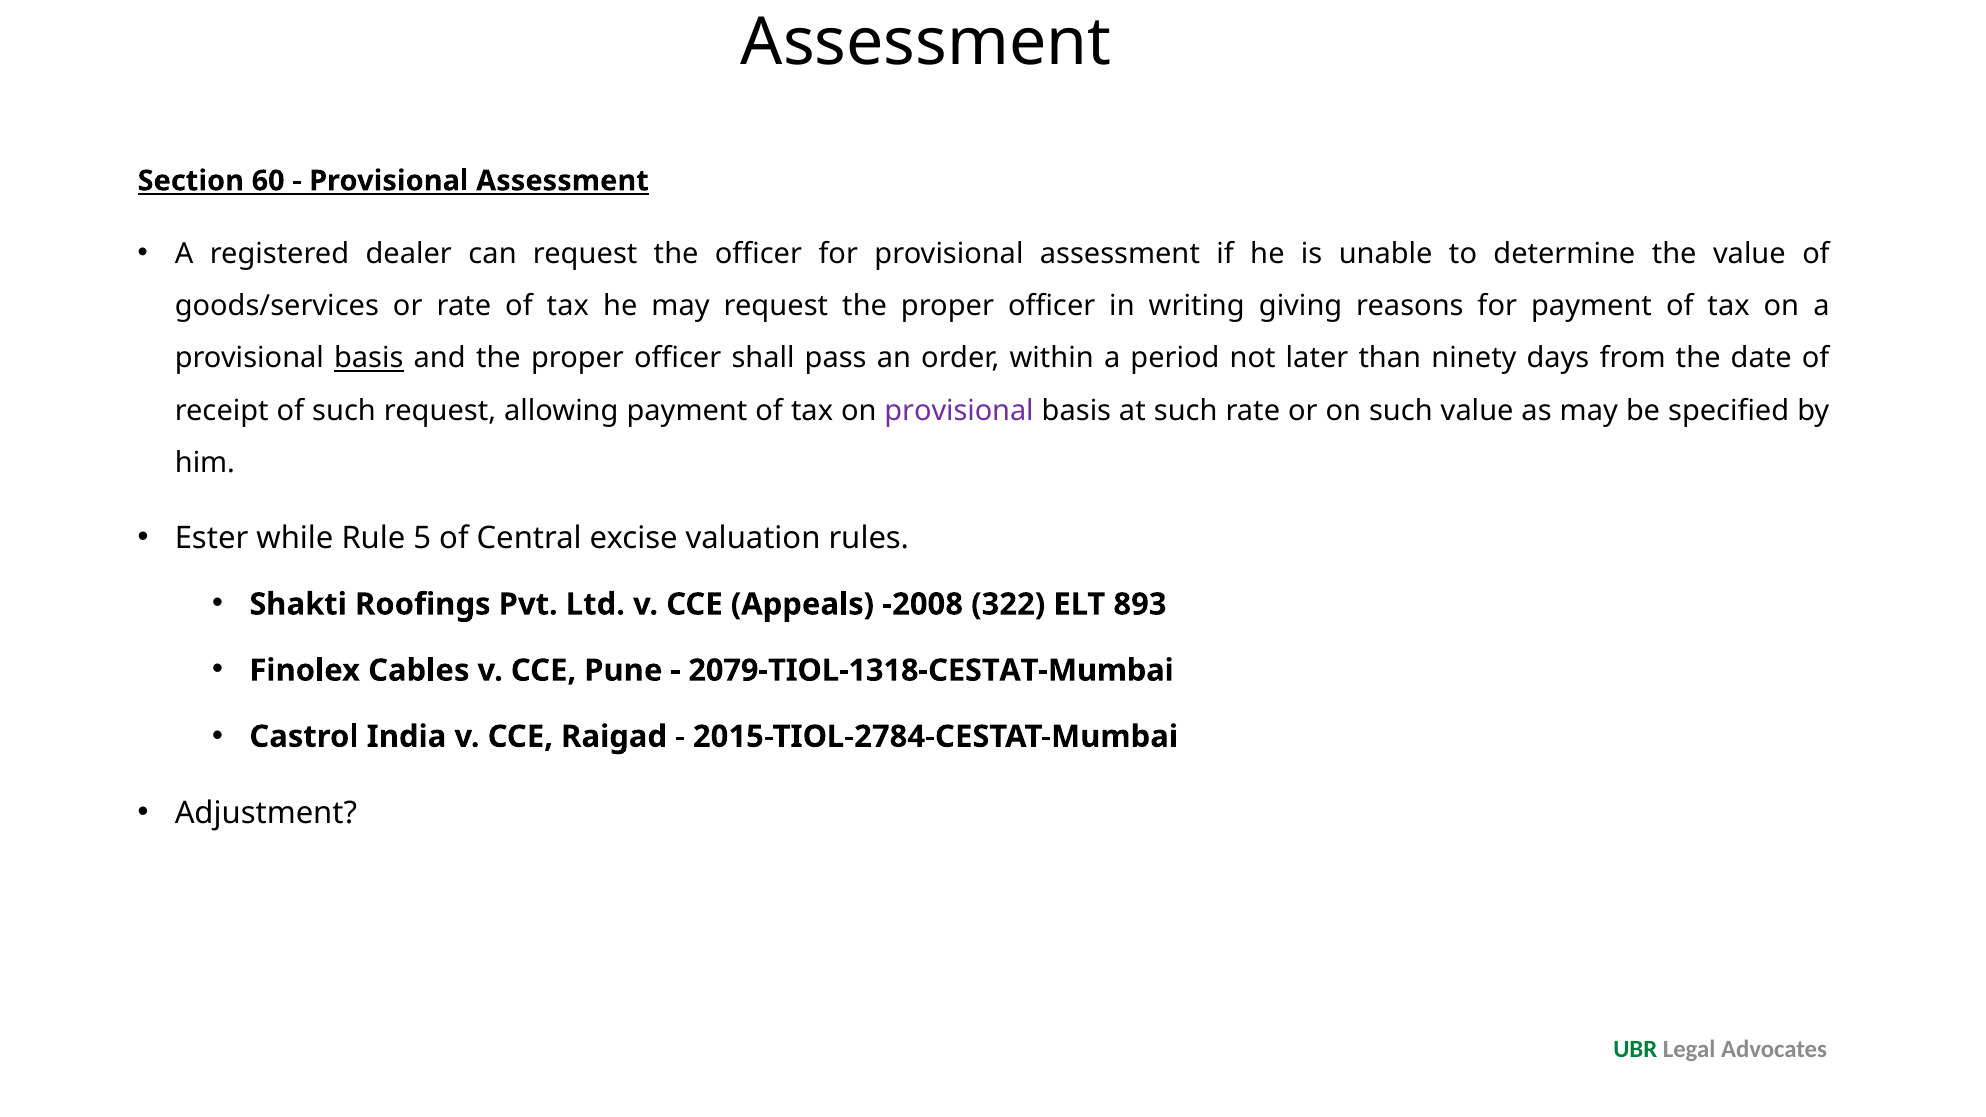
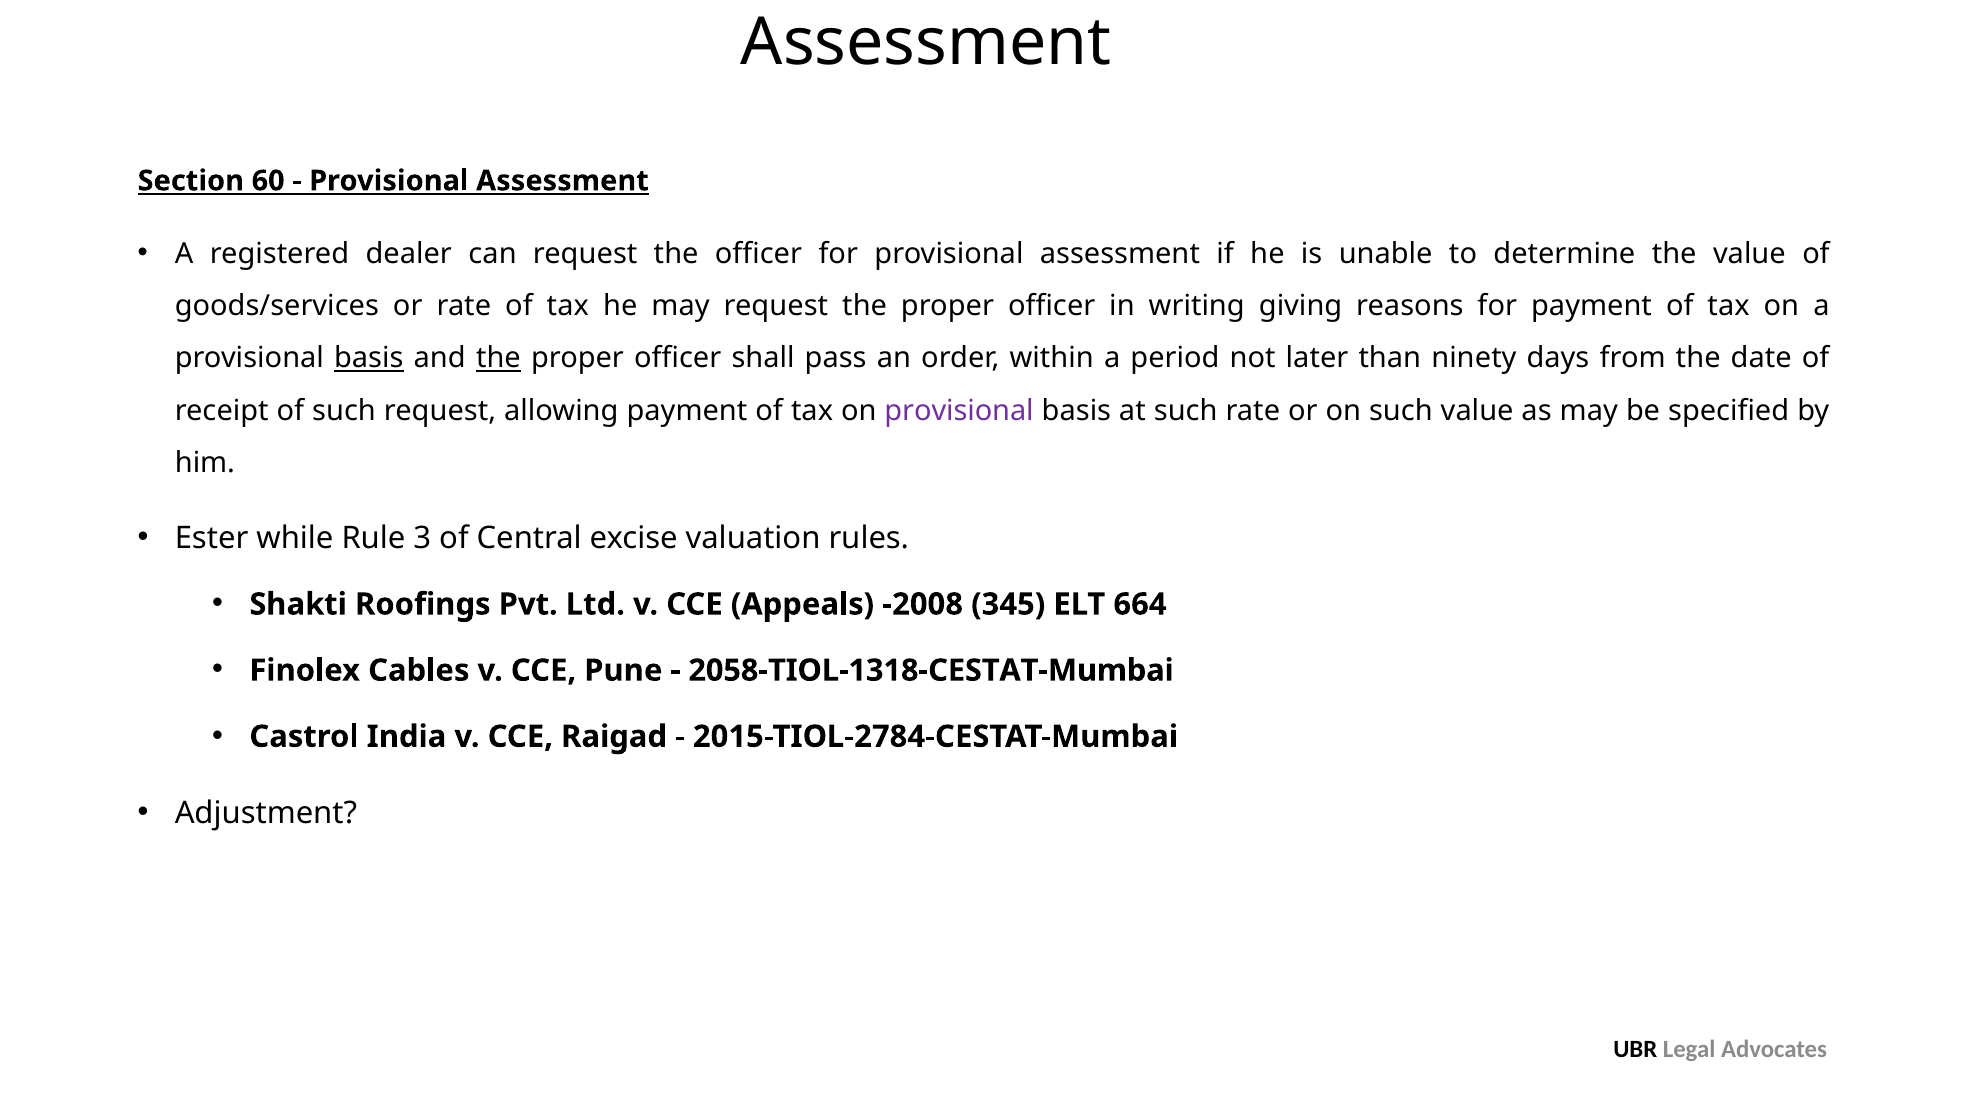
the at (498, 358) underline: none -> present
5: 5 -> 3
322: 322 -> 345
893: 893 -> 664
2079-TIOL-1318-CESTAT-Mumbai: 2079-TIOL-1318-CESTAT-Mumbai -> 2058-TIOL-1318-CESTAT-Mumbai
UBR colour: green -> black
